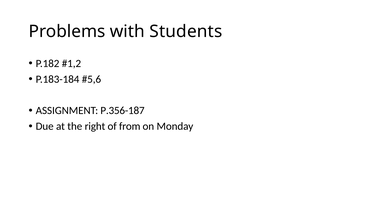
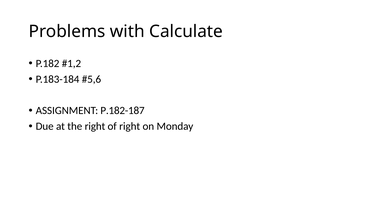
Students: Students -> Calculate
P.356-187: P.356-187 -> P.182-187
of from: from -> right
